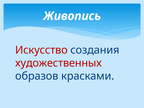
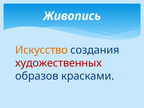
Искусство colour: red -> orange
